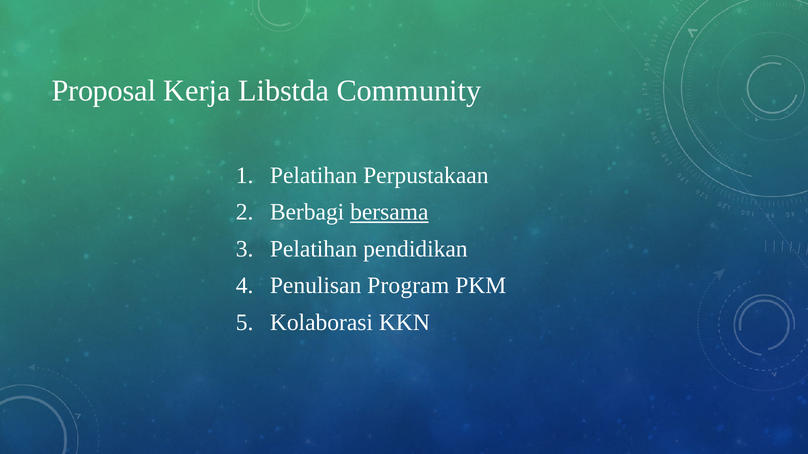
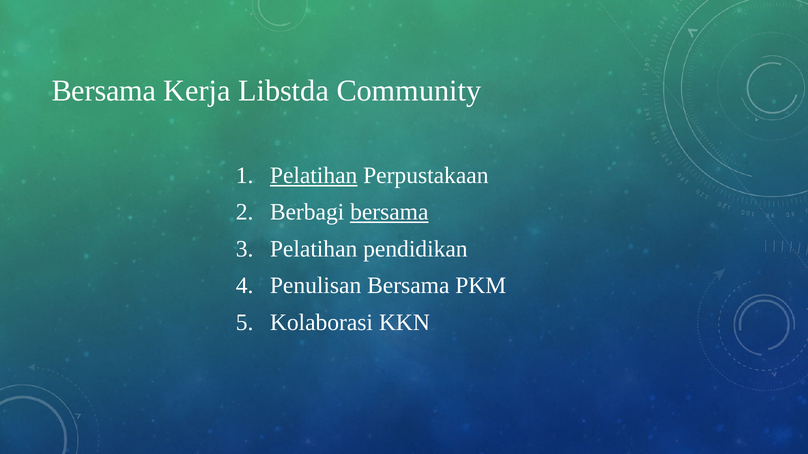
Proposal at (104, 91): Proposal -> Bersama
Pelatihan at (314, 176) underline: none -> present
Penulisan Program: Program -> Bersama
